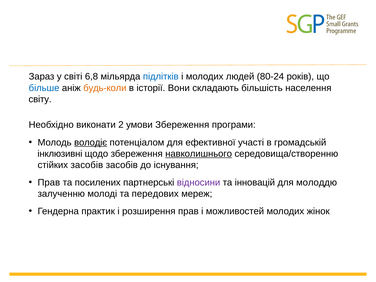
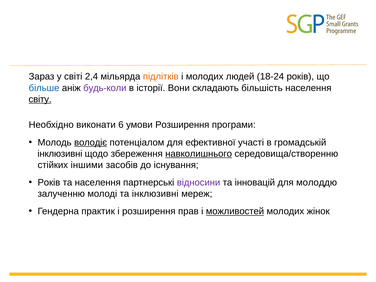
6,8: 6,8 -> 2,4
підлітків colour: blue -> orange
80-24: 80-24 -> 18-24
будь-коли colour: orange -> purple
світу underline: none -> present
2: 2 -> 6
умови Збереження: Збереження -> Розширення
стійких засобів: засобів -> іншими
Прав at (49, 183): Прав -> Років
та посилених: посилених -> населення
та передових: передових -> інклюзивні
можливостей underline: none -> present
